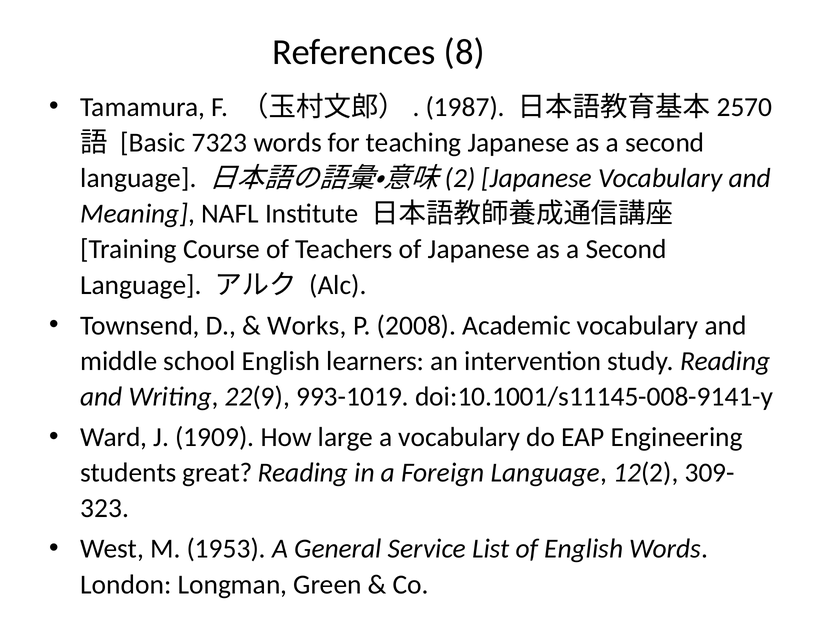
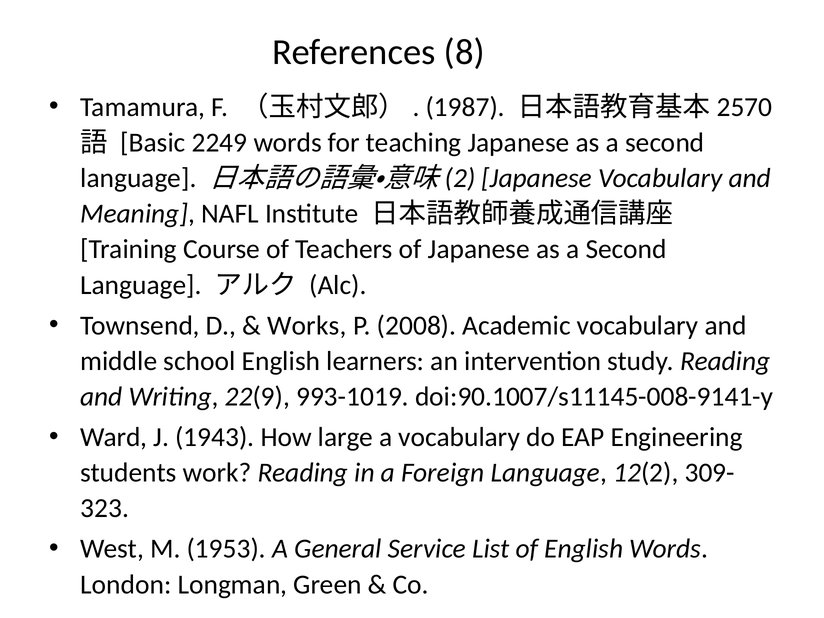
7323: 7323 -> 2249
doi:10.1001/s11145-008-9141-y: doi:10.1001/s11145-008-9141-y -> doi:90.1007/s11145-008-9141-y
1909: 1909 -> 1943
great: great -> work
